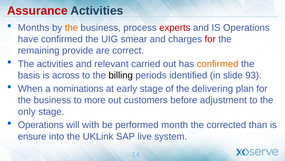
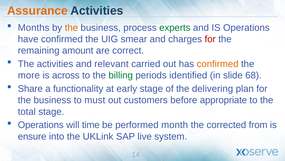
Assurance colour: red -> orange
experts colour: red -> green
provide: provide -> amount
basis: basis -> more
billing colour: black -> green
93: 93 -> 68
When: When -> Share
nominations: nominations -> functionality
more: more -> must
adjustment: adjustment -> appropriate
only: only -> total
with: with -> time
than: than -> from
